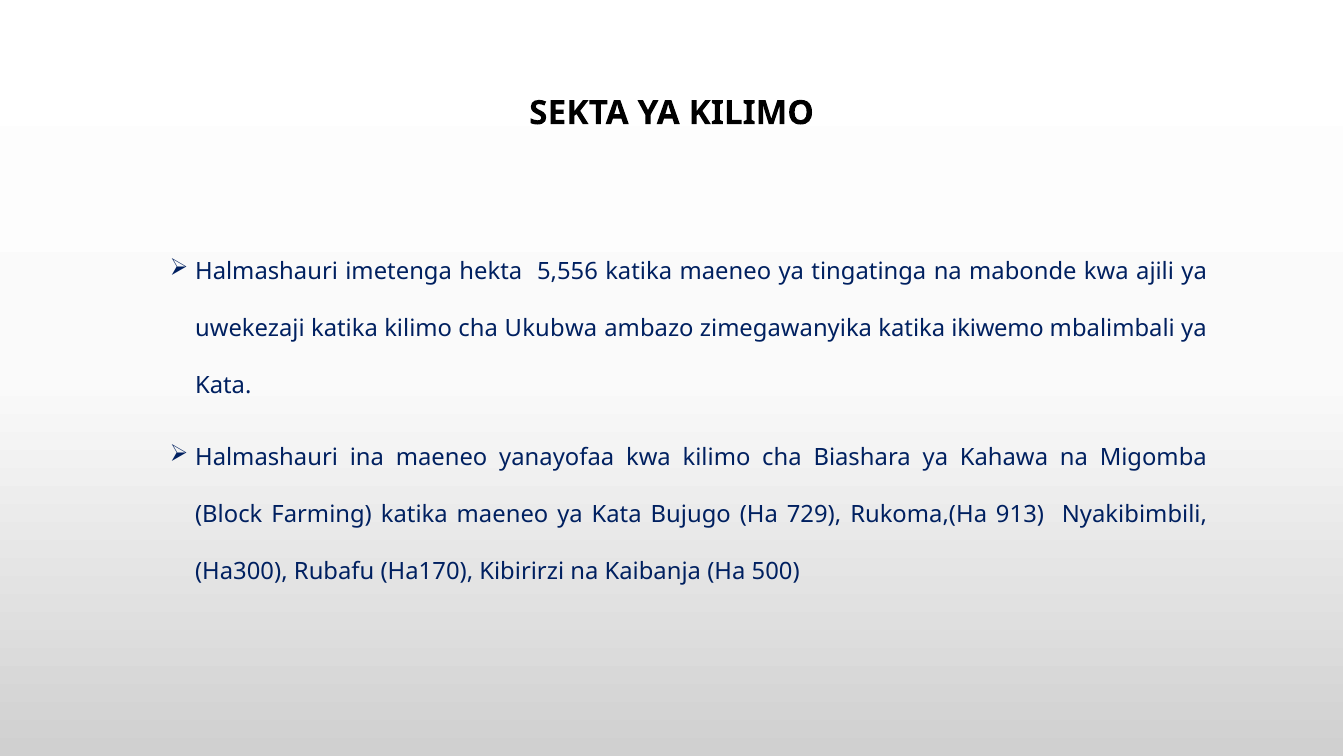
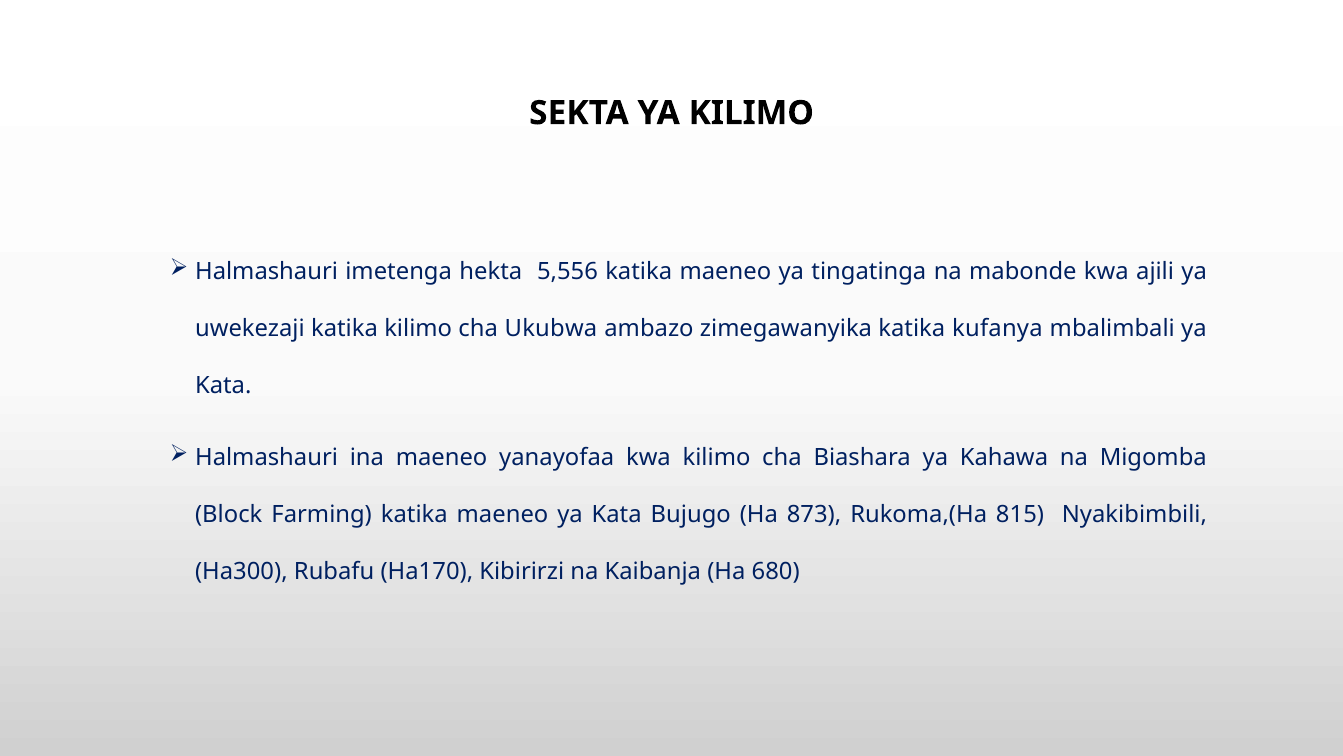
ikiwemo: ikiwemo -> kufanya
729: 729 -> 873
913: 913 -> 815
500: 500 -> 680
